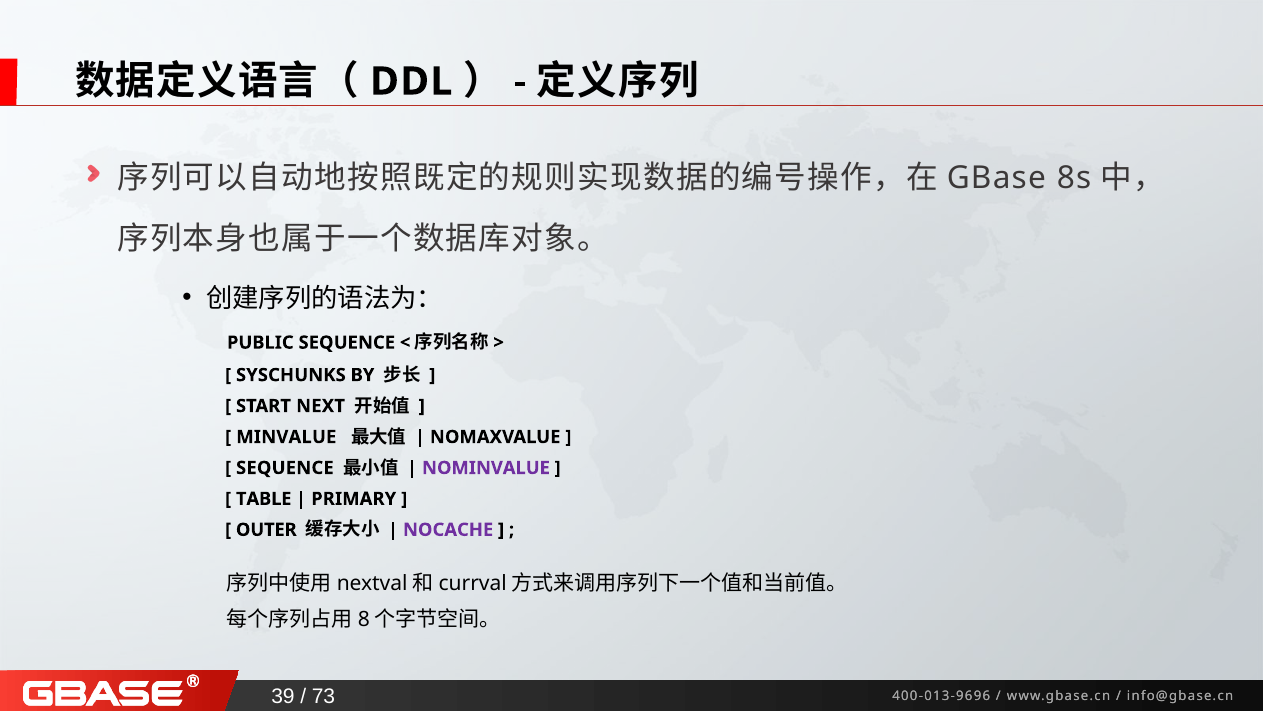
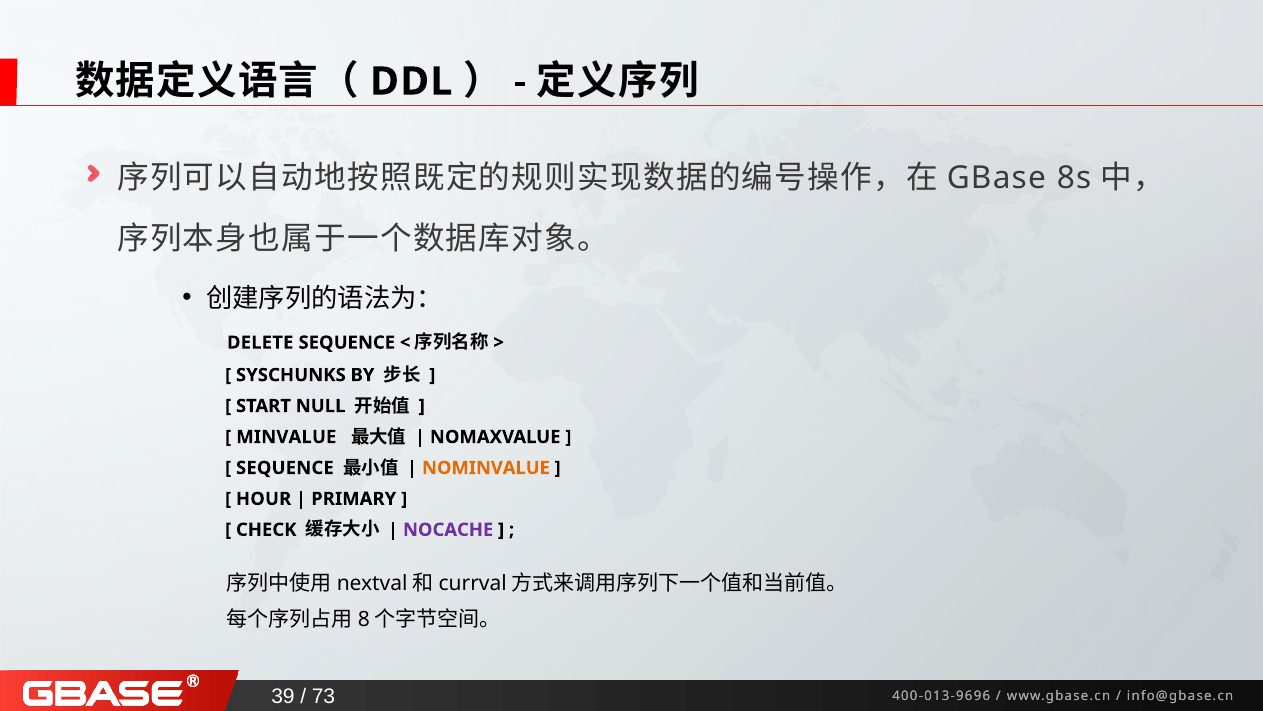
PUBLIC: PUBLIC -> DELETE
NEXT: NEXT -> NULL
NOMINVALUE colour: purple -> orange
TABLE: TABLE -> HOUR
OUTER: OUTER -> CHECK
